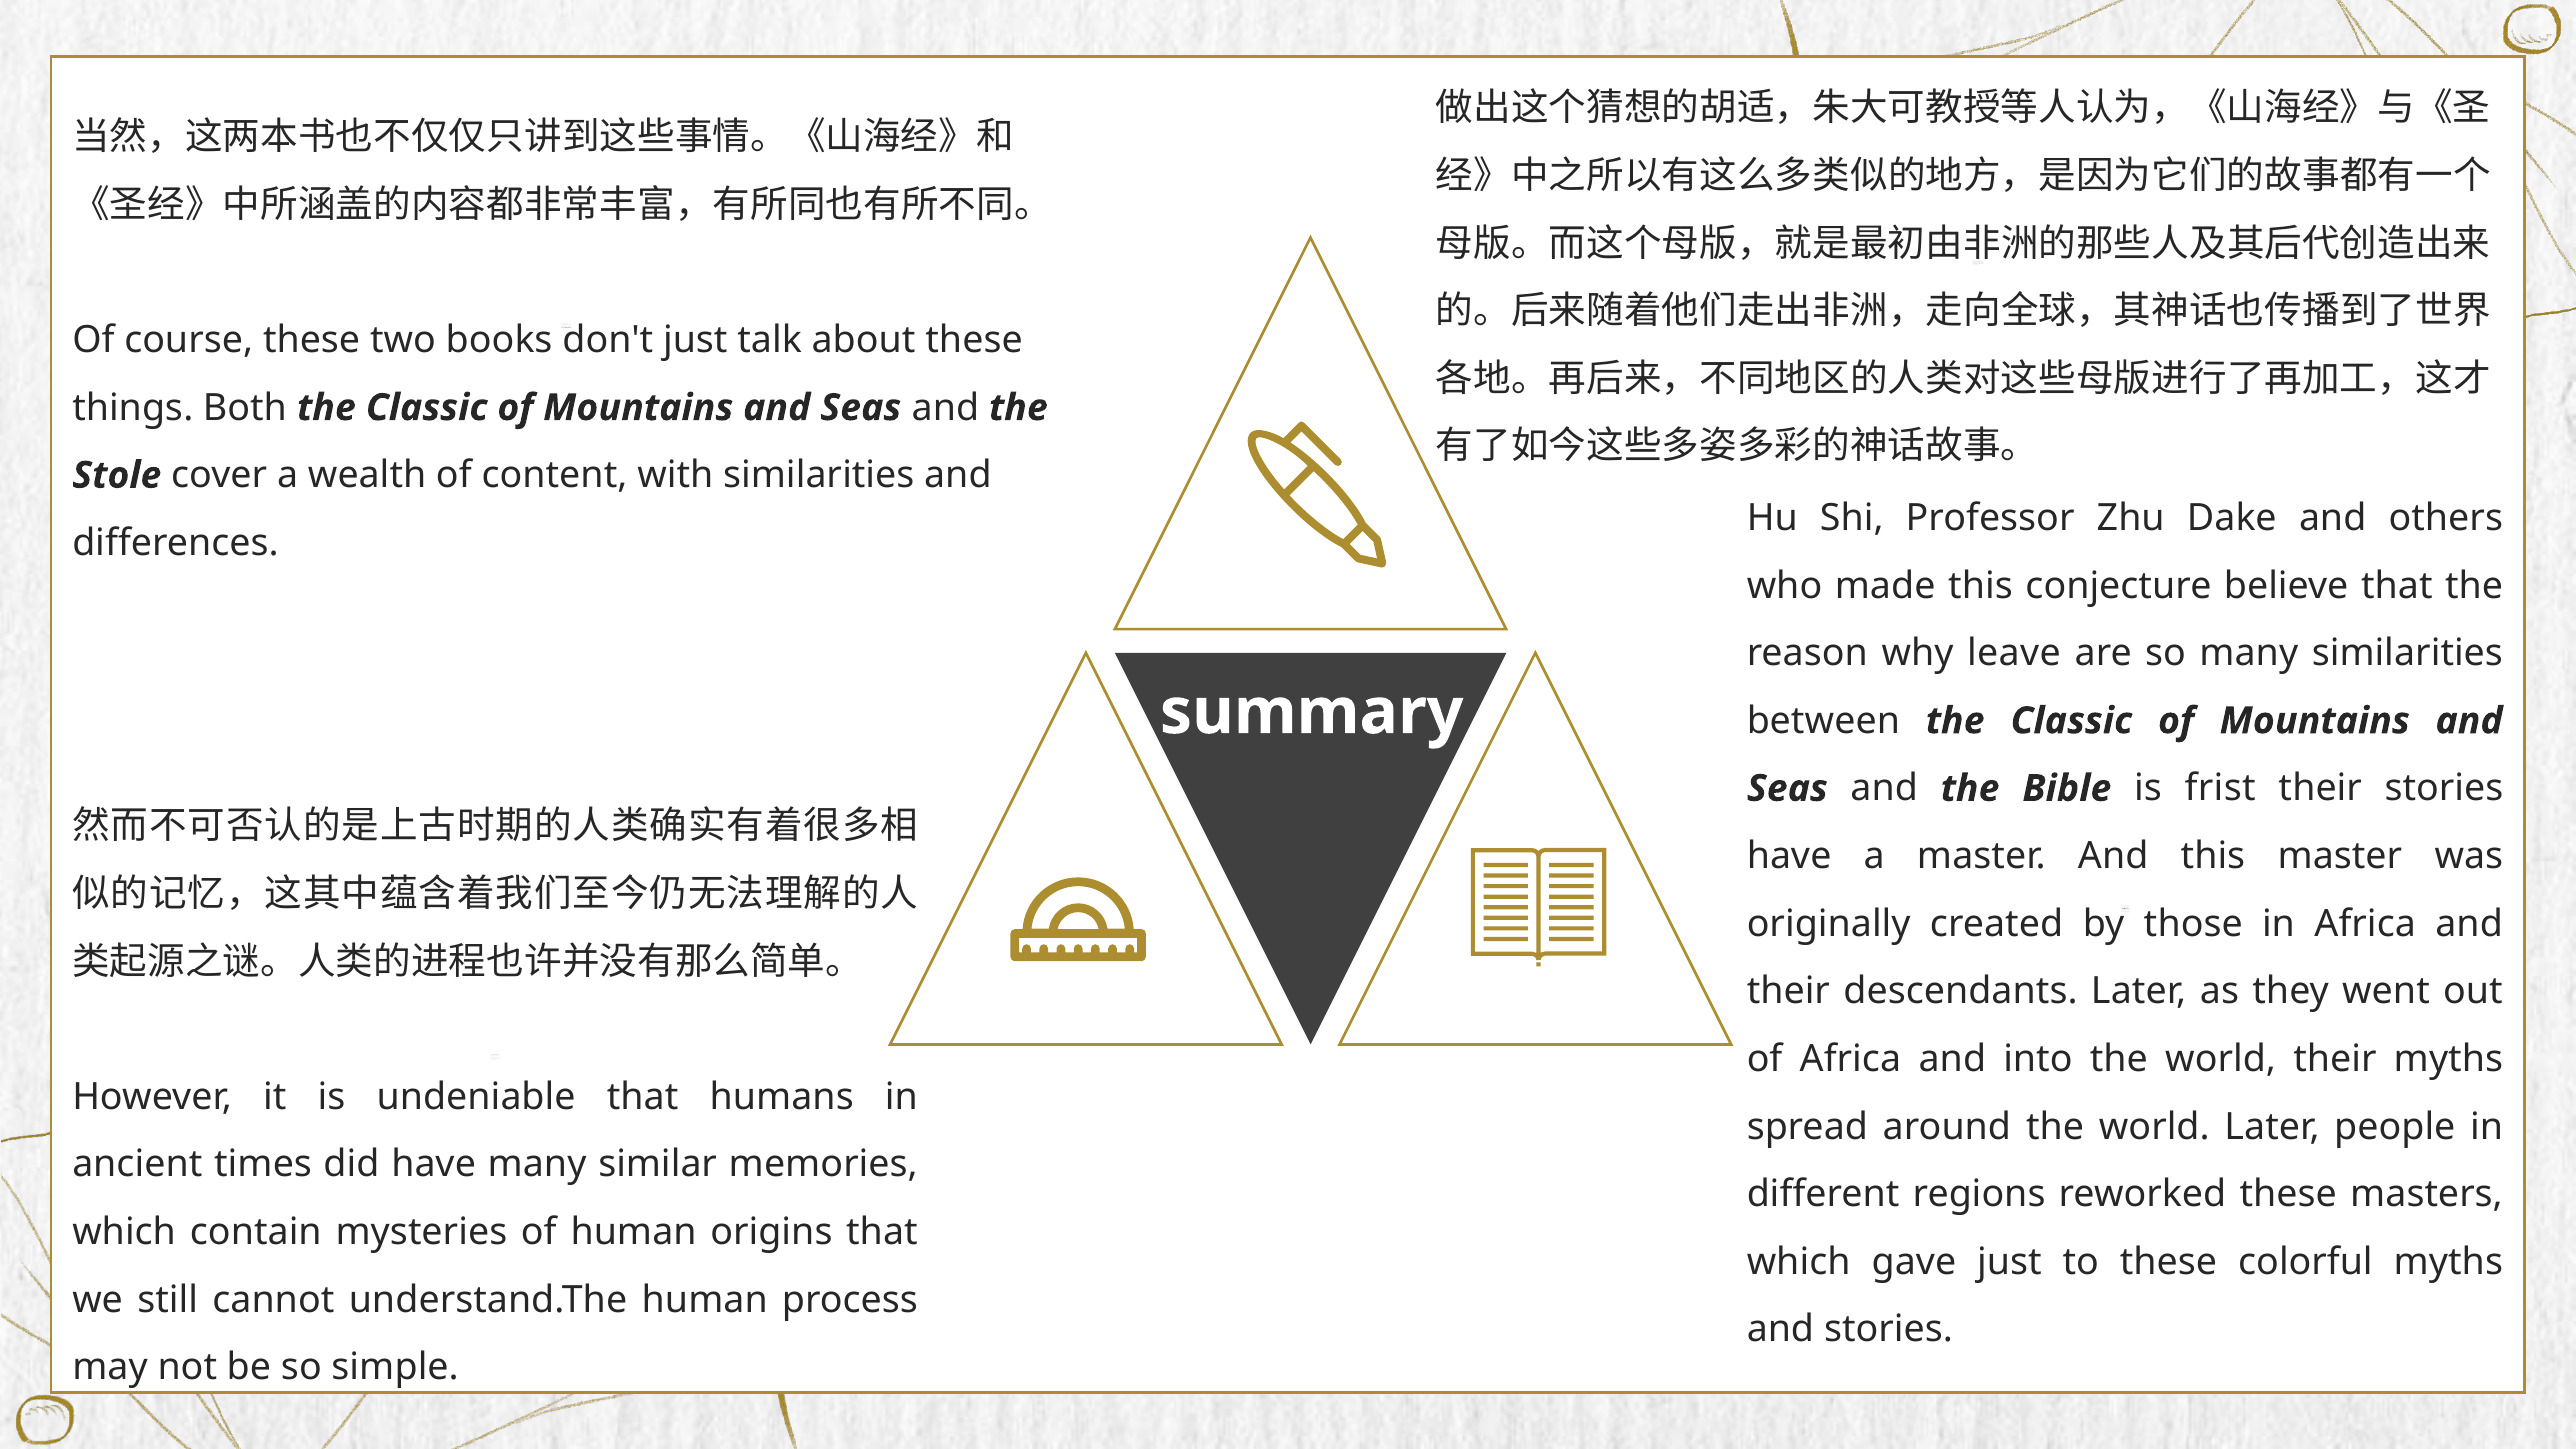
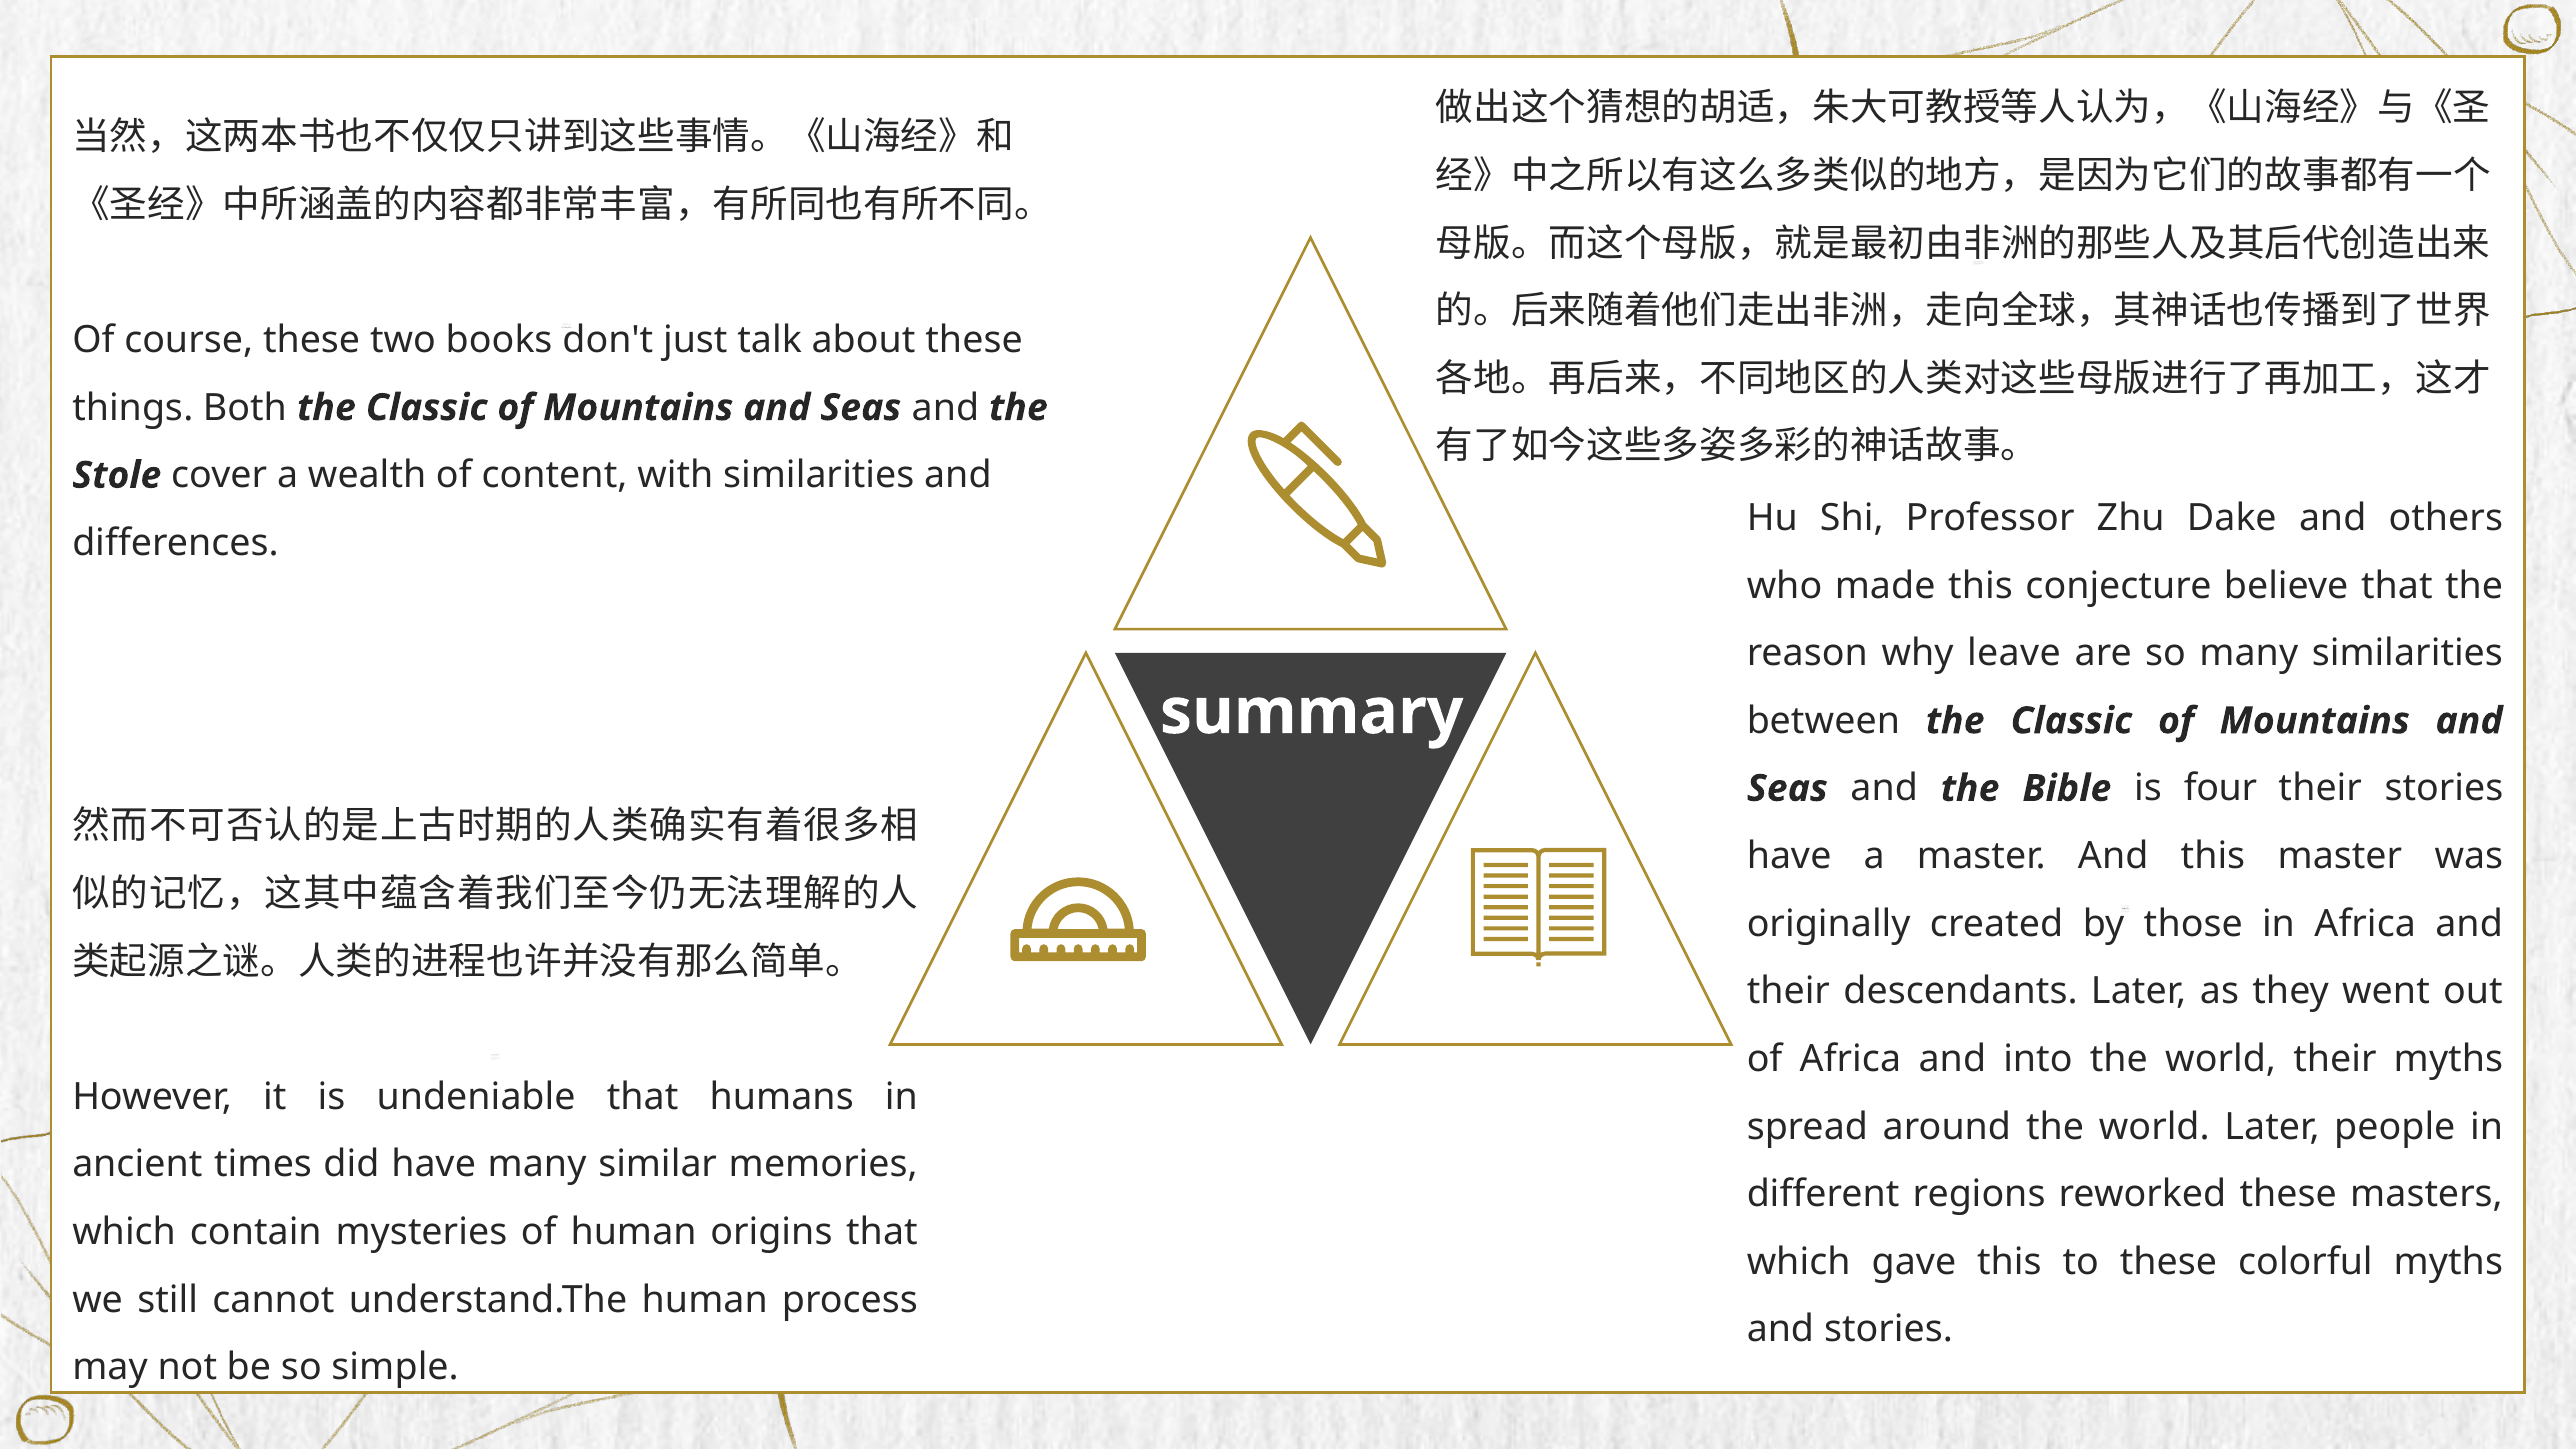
frist: frist -> four
gave just: just -> this
